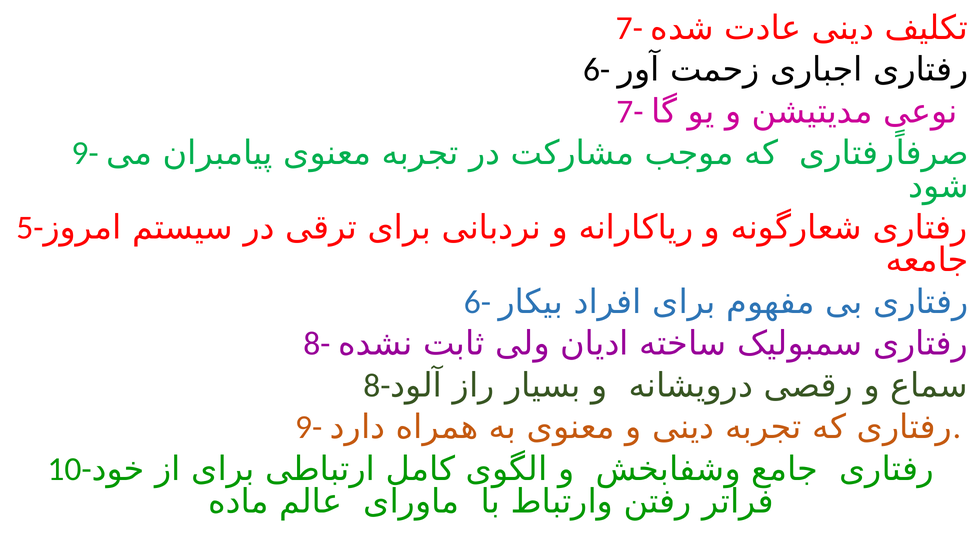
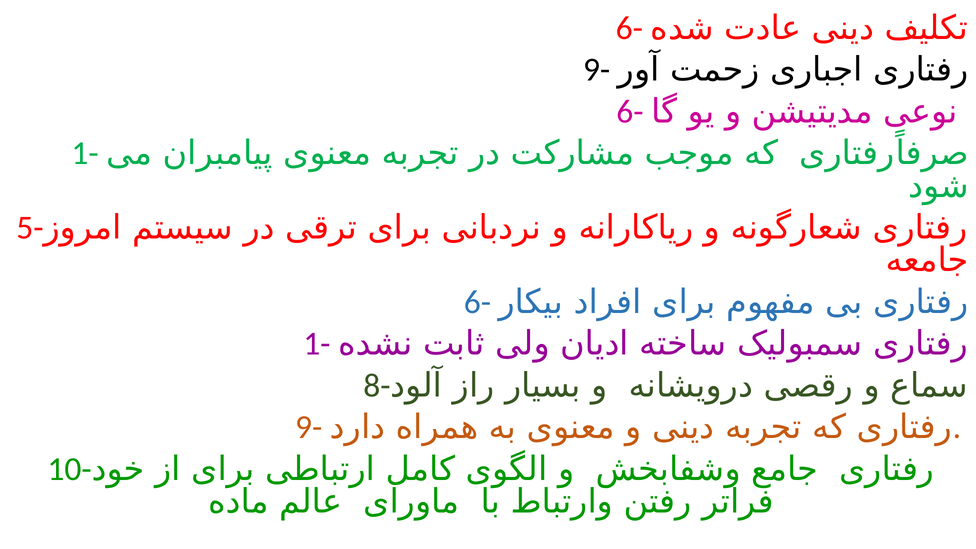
7- at (629, 28): 7- -> 6-
6- at (597, 70): 6- -> 9-
7- at (630, 112): 7- -> 6-
9- at (85, 153): 9- -> 1-
8- at (317, 344): 8- -> 1-
